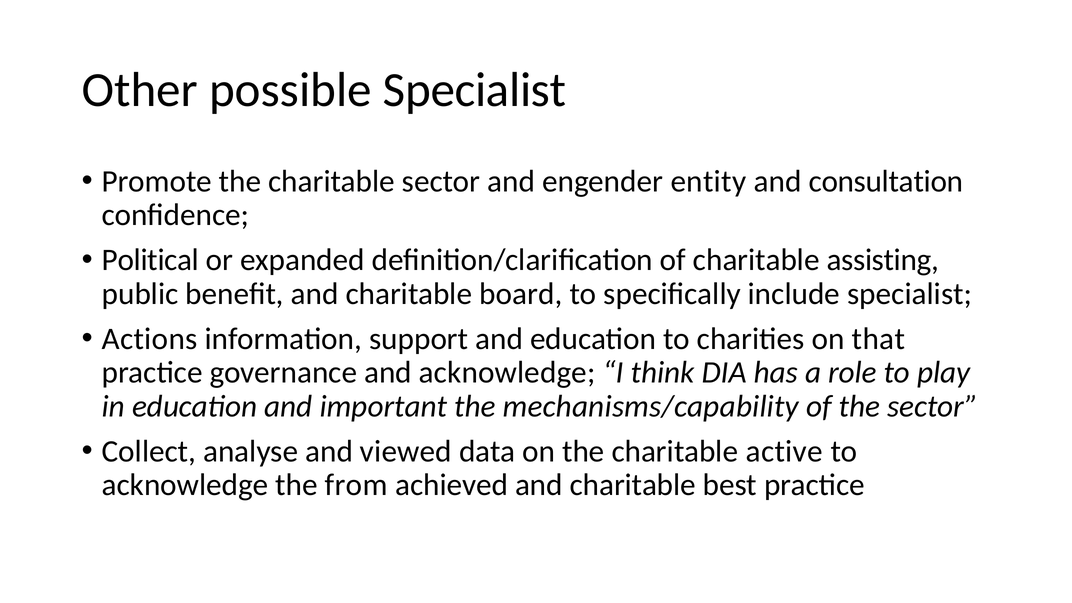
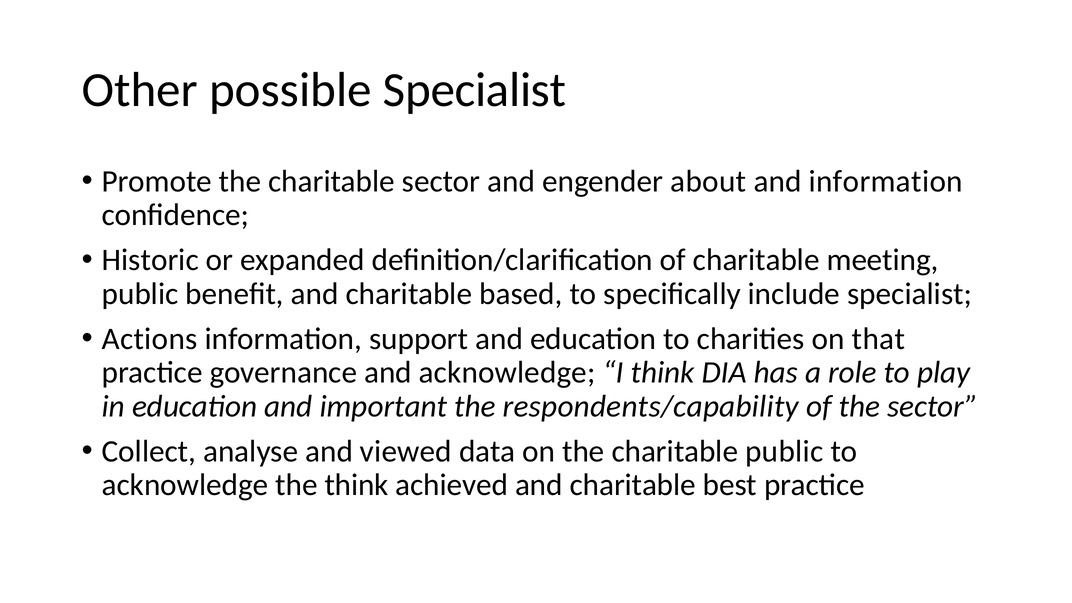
entity: entity -> about
and consultation: consultation -> information
Political: Political -> Historic
assisting: assisting -> meeting
board: board -> based
mechanisms/capability: mechanisms/capability -> respondents/capability
charitable active: active -> public
the from: from -> think
